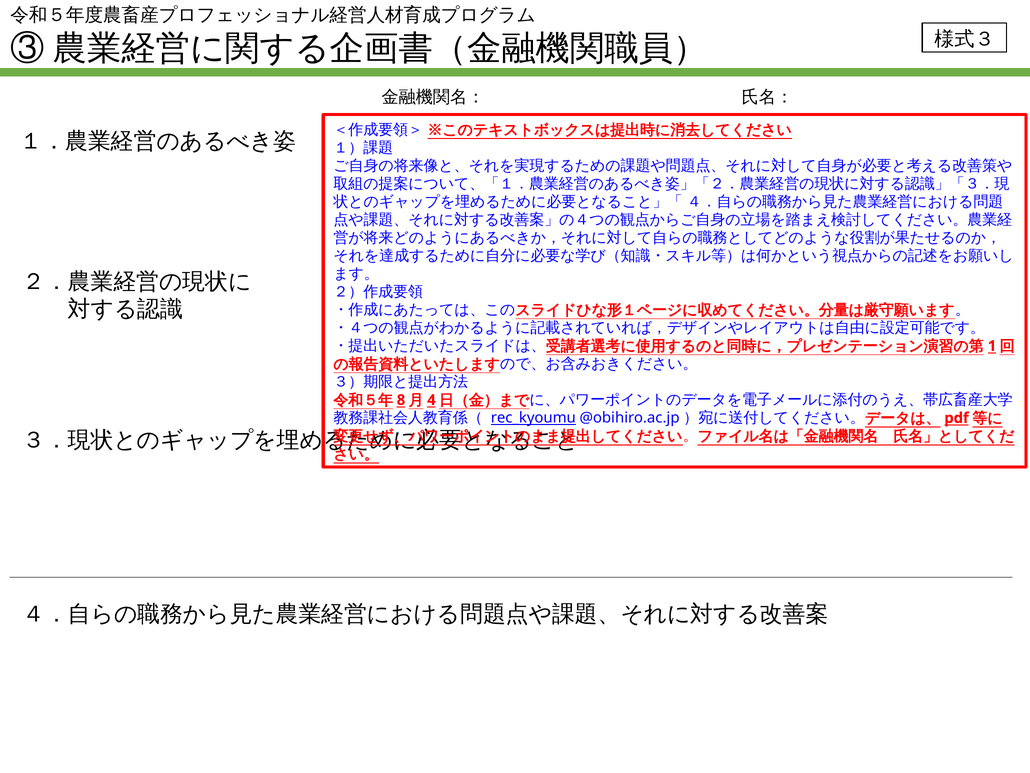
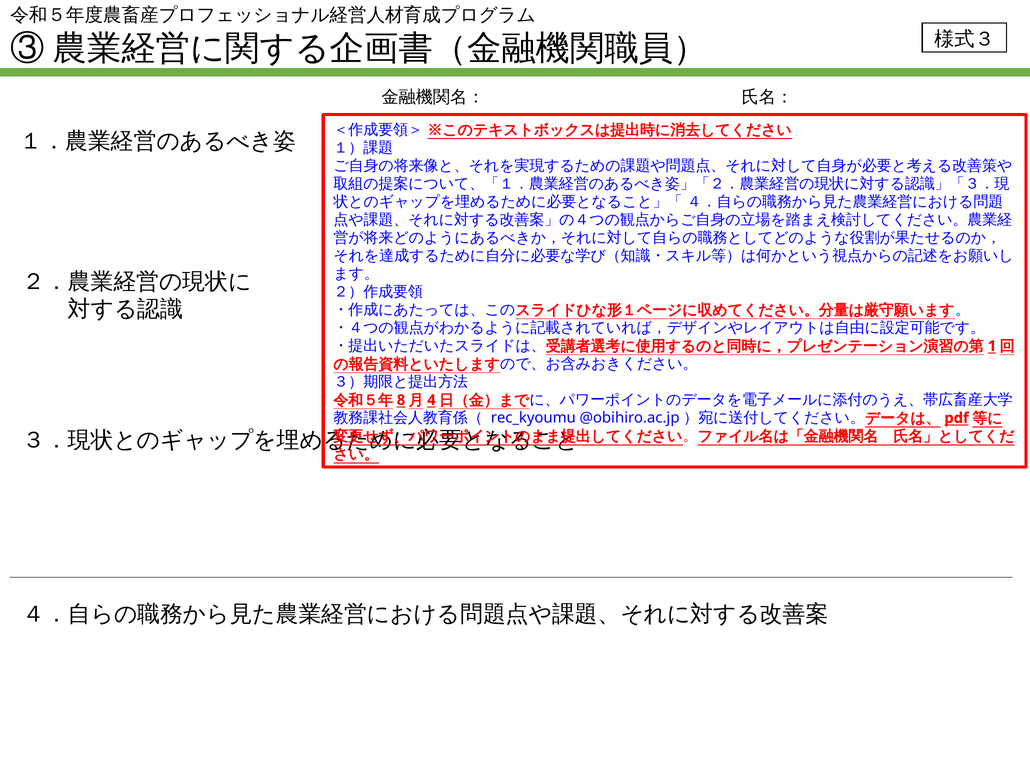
rec_kyoumu underline: present -> none
